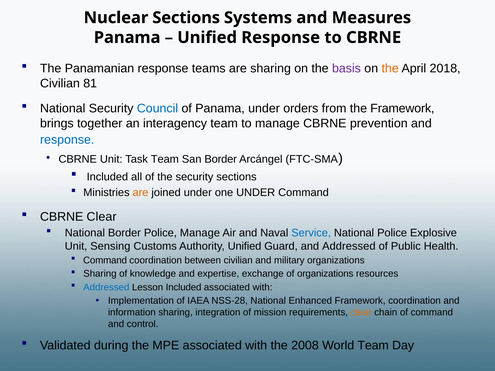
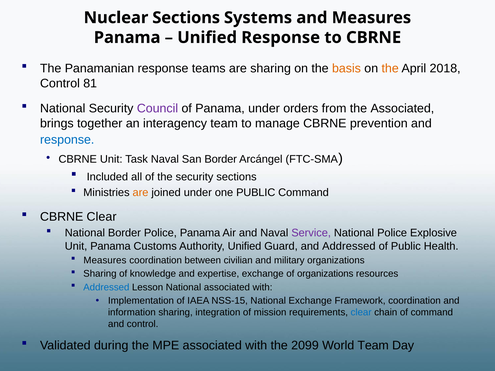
basis colour: purple -> orange
Civilian at (60, 83): Civilian -> Control
Council colour: blue -> purple
the Framework: Framework -> Associated
Task Team: Team -> Naval
one UNDER: UNDER -> PUBLIC
Police Manage: Manage -> Panama
Service colour: blue -> purple
Unit Sensing: Sensing -> Panama
Command at (105, 260): Command -> Measures
Lesson Included: Included -> National
NSS-28: NSS-28 -> NSS-15
National Enhanced: Enhanced -> Exchange
clear at (361, 313) colour: orange -> blue
2008: 2008 -> 2099
